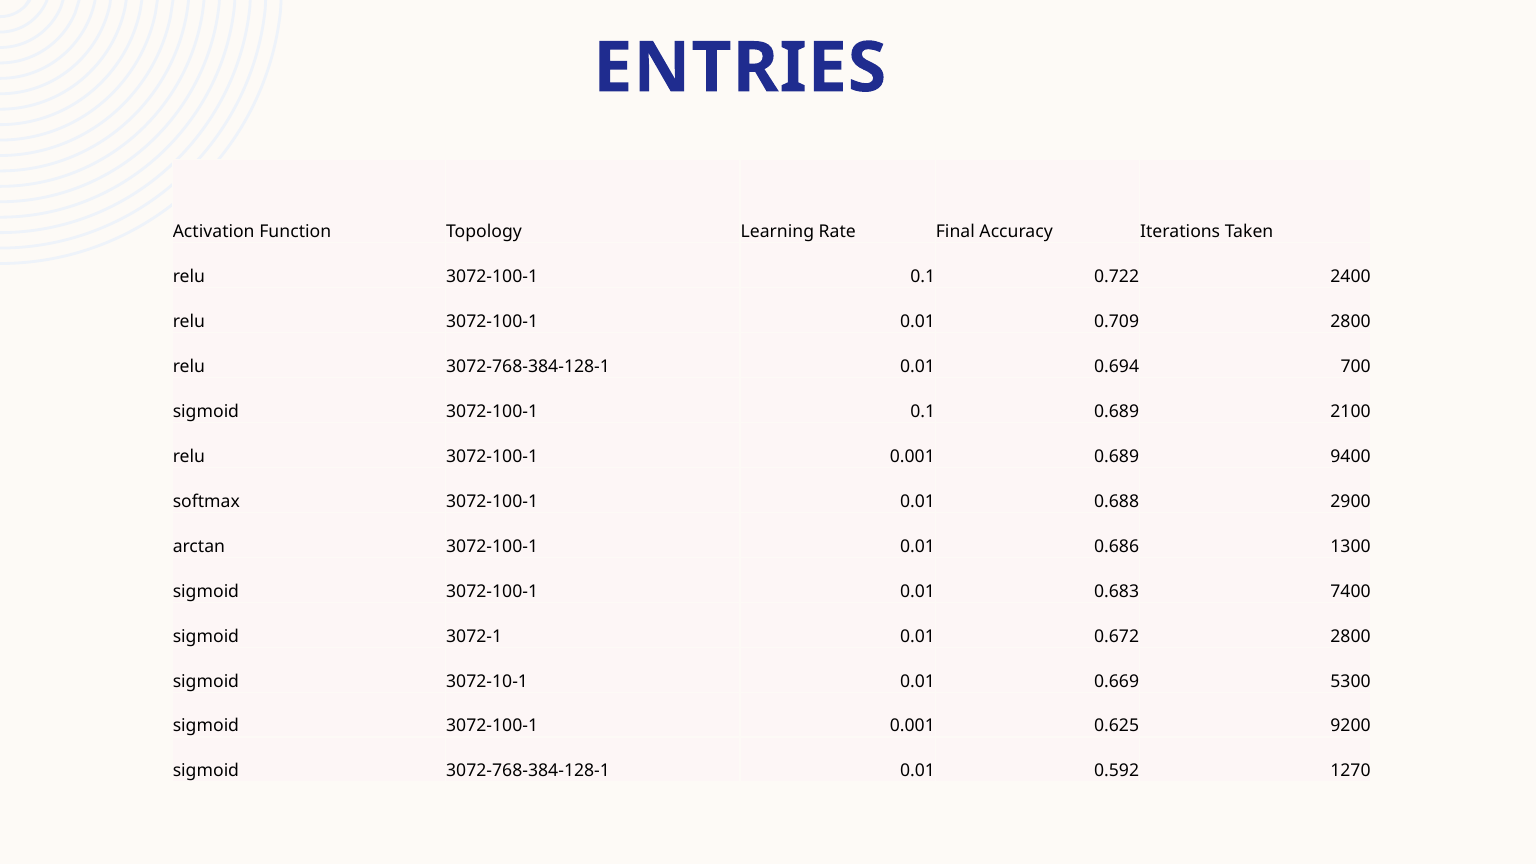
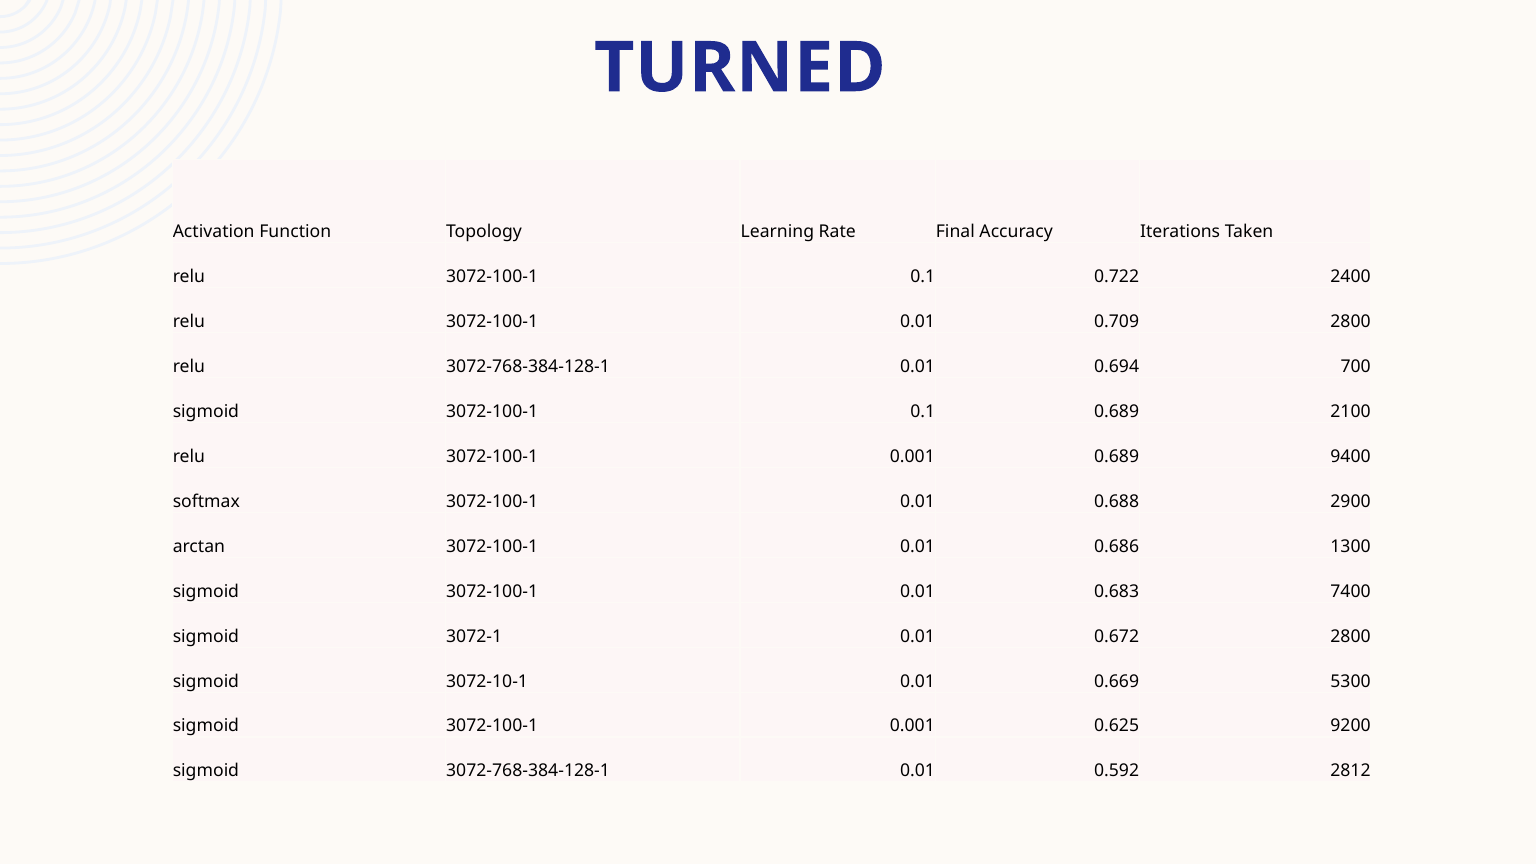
ENTRIES: ENTRIES -> TURNED
1270: 1270 -> 2812
